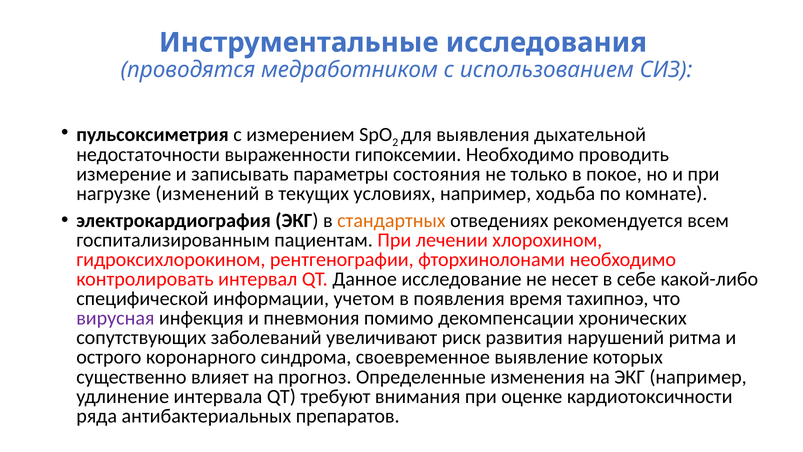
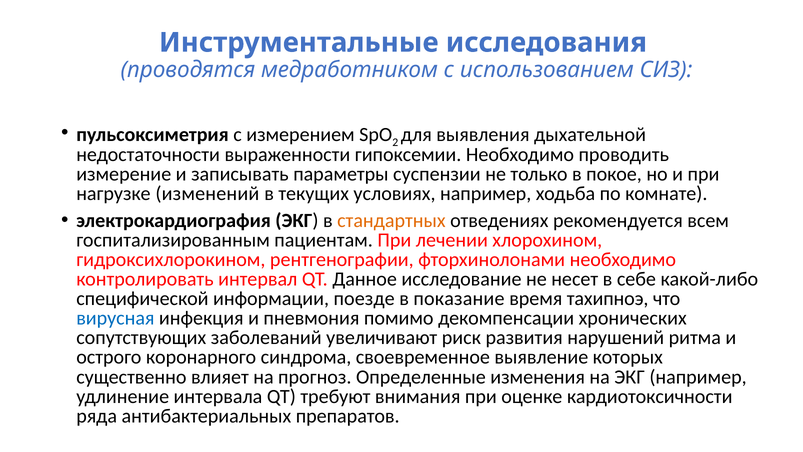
состояния: состояния -> суспензии
учетом: учетом -> поезде
появления: появления -> показание
вирусная colour: purple -> blue
